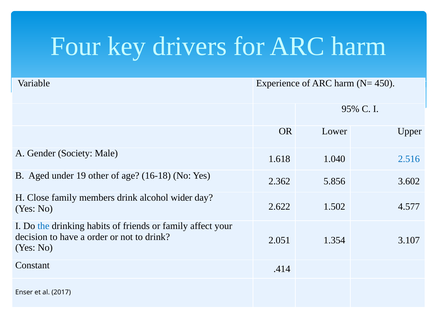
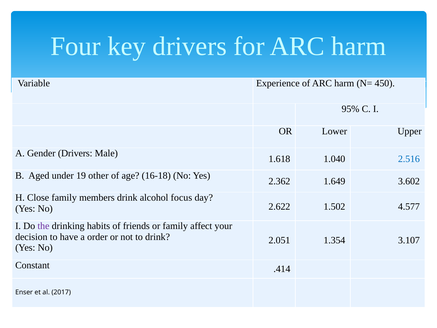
Gender Society: Society -> Drivers
5.856: 5.856 -> 1.649
wider: wider -> focus
the colour: blue -> purple
